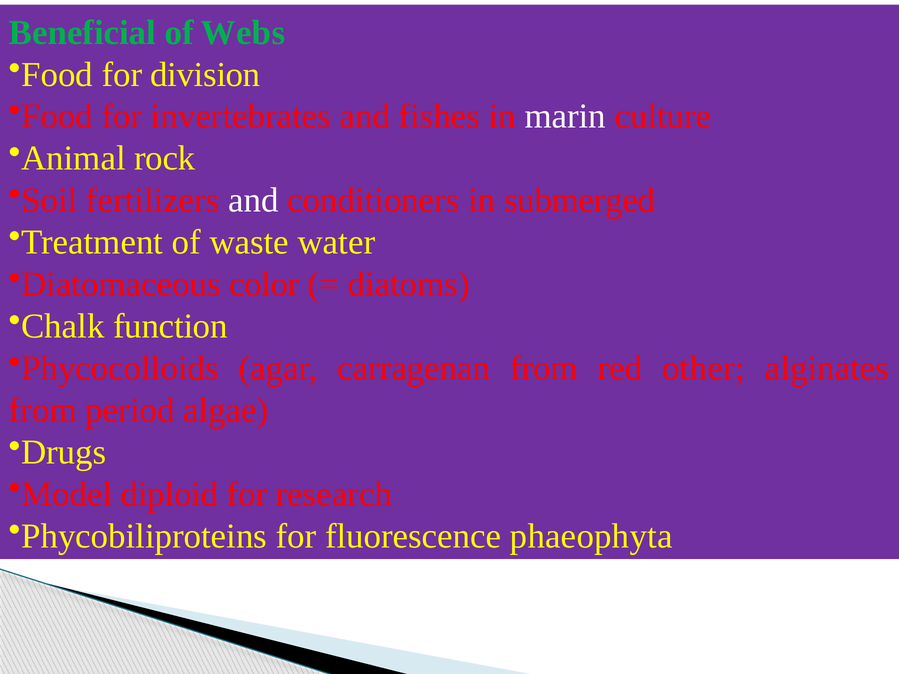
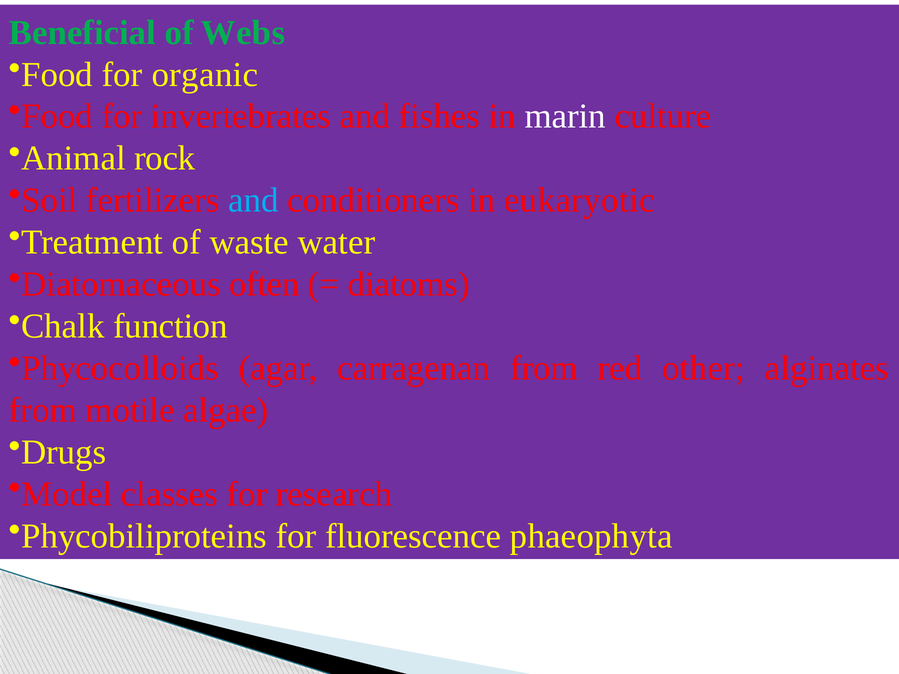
division: division -> organic
and at (253, 200) colour: white -> light blue
submerged: submerged -> eukaryotic
color: color -> often
period: period -> motile
diploid: diploid -> classes
